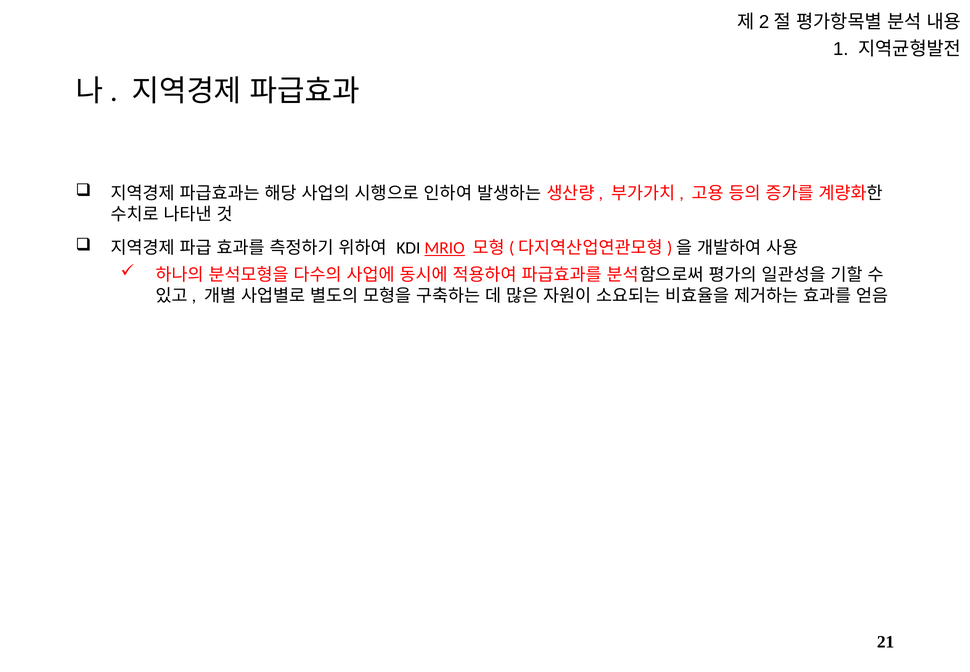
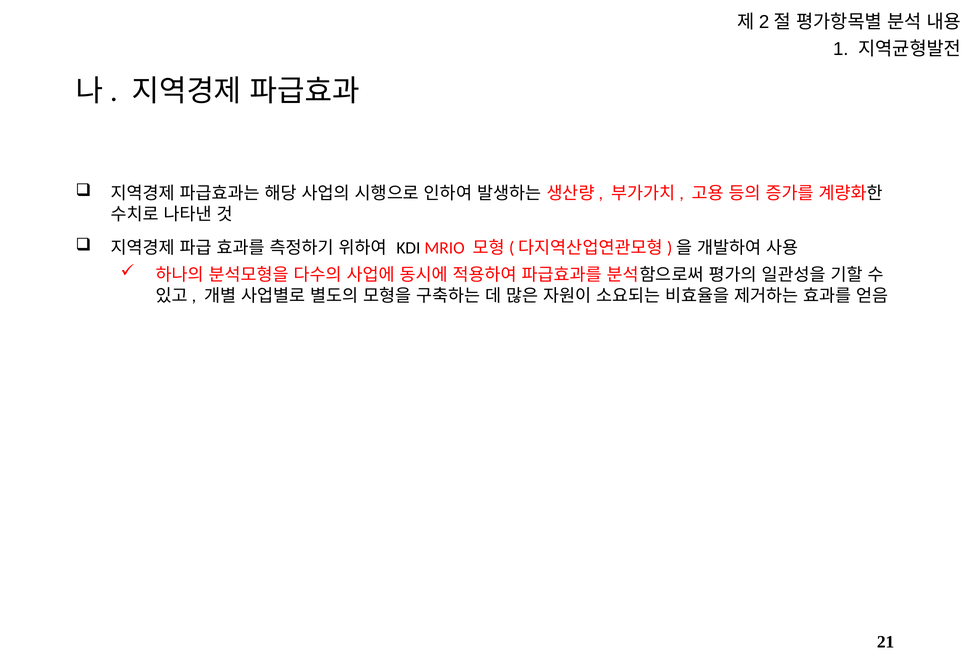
MRIO underline: present -> none
